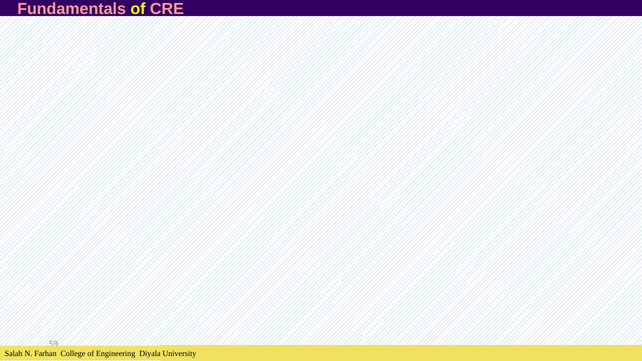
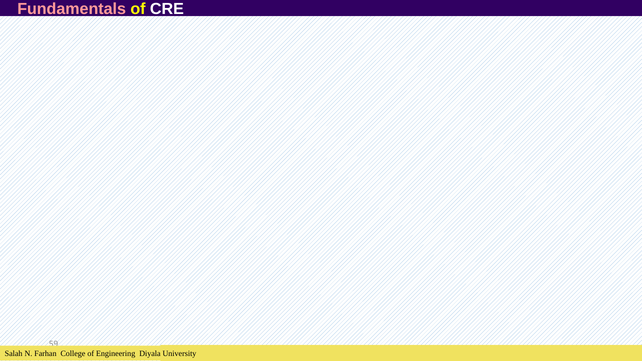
CRE colour: pink -> white
